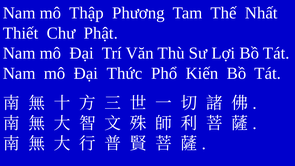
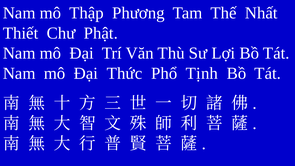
Kiến: Kiến -> Tịnh
